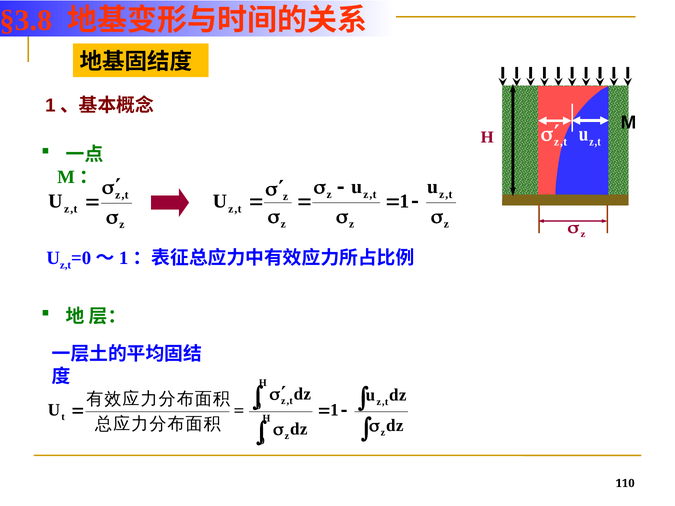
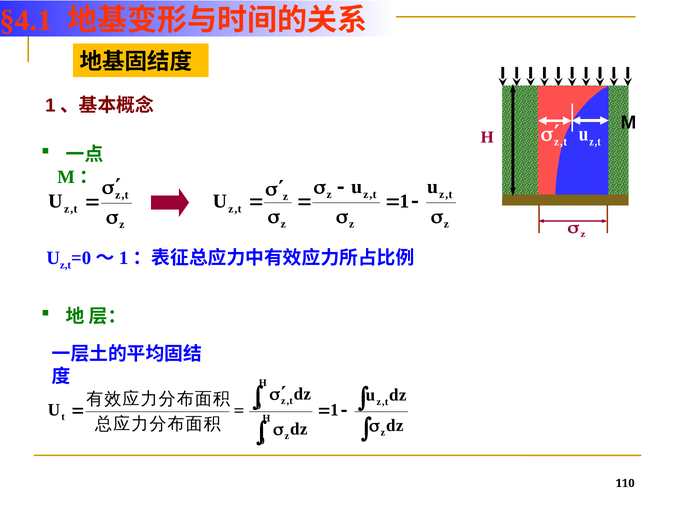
§3.8: §3.8 -> §4.1
